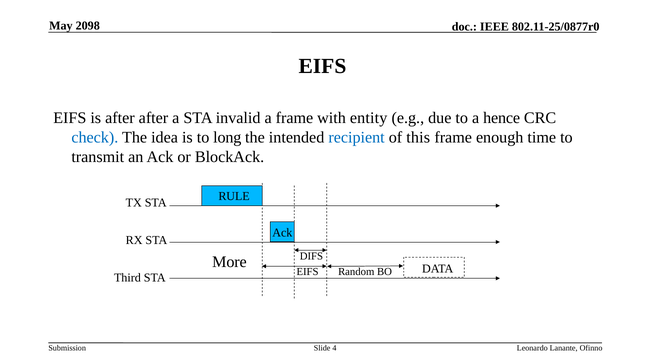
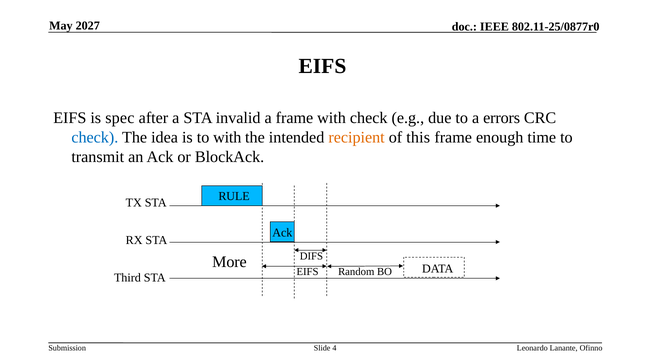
2098: 2098 -> 2027
is after: after -> spec
with entity: entity -> check
hence: hence -> errors
to long: long -> with
recipient colour: blue -> orange
